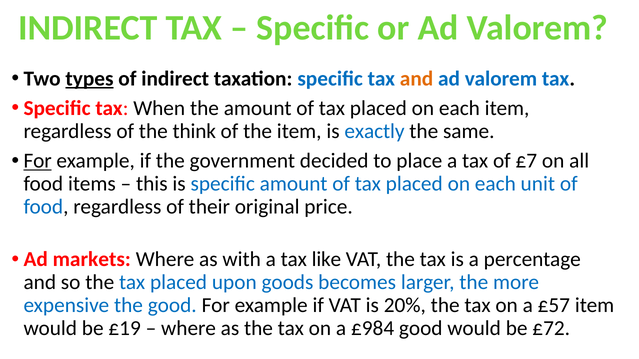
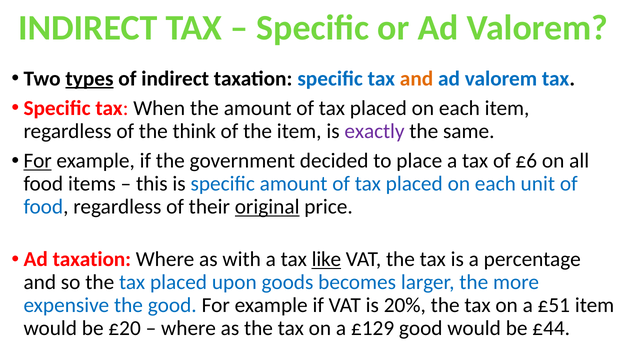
exactly colour: blue -> purple
£7: £7 -> £6
original underline: none -> present
Ad markets: markets -> taxation
like underline: none -> present
£57: £57 -> £51
£19: £19 -> £20
£984: £984 -> £129
£72: £72 -> £44
